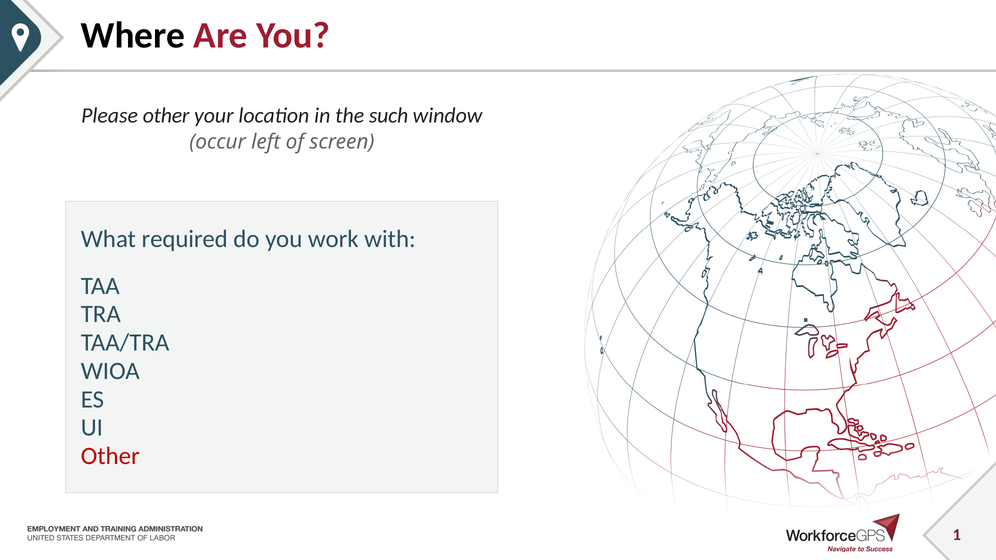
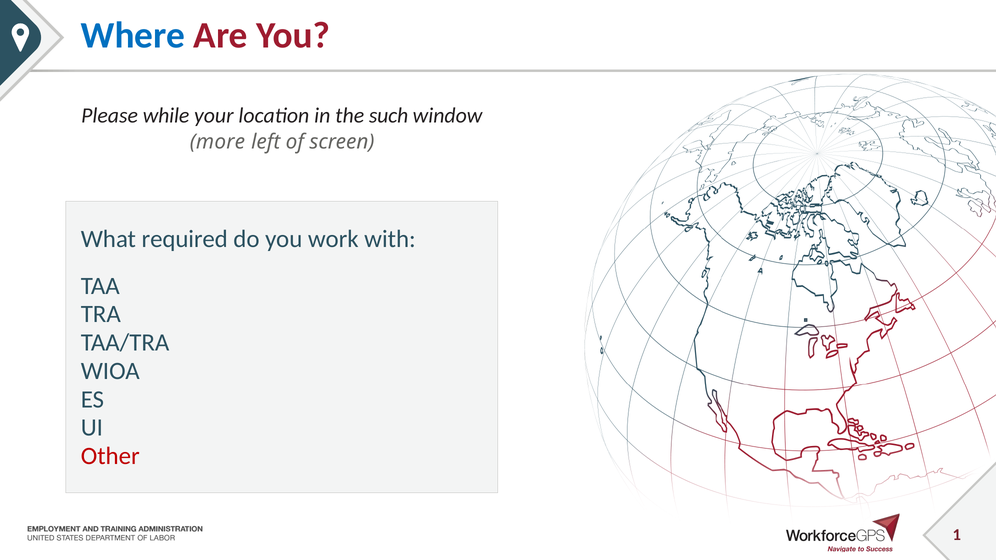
Where colour: black -> blue
Please other: other -> while
occur: occur -> more
